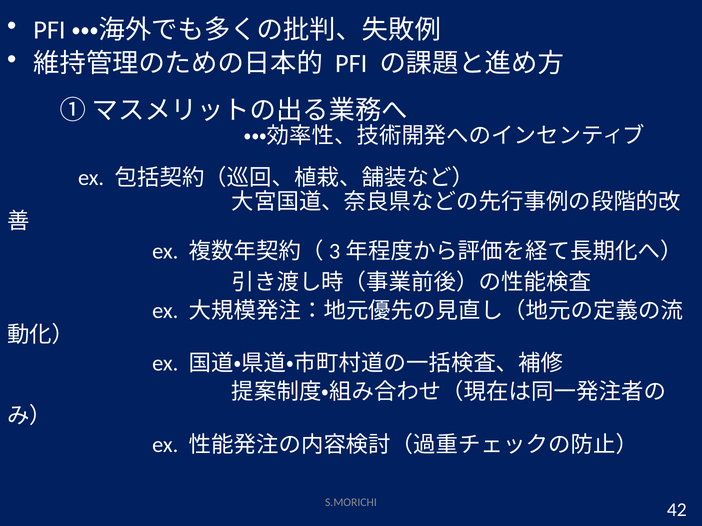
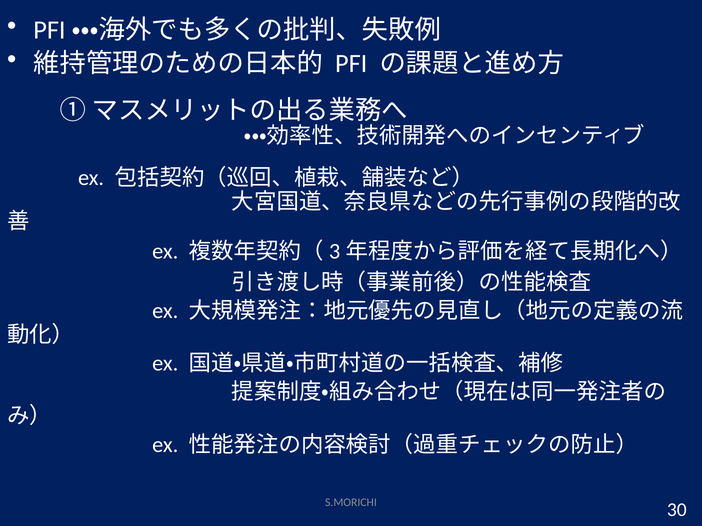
42: 42 -> 30
